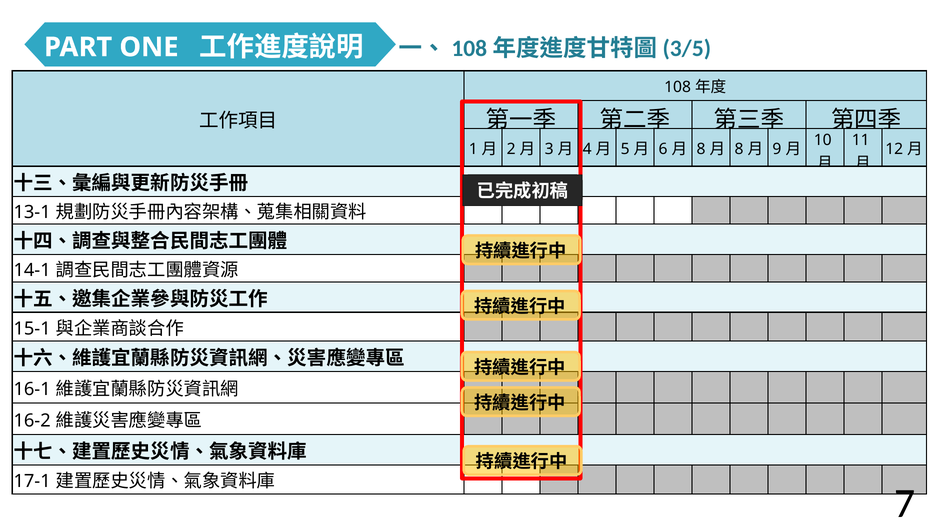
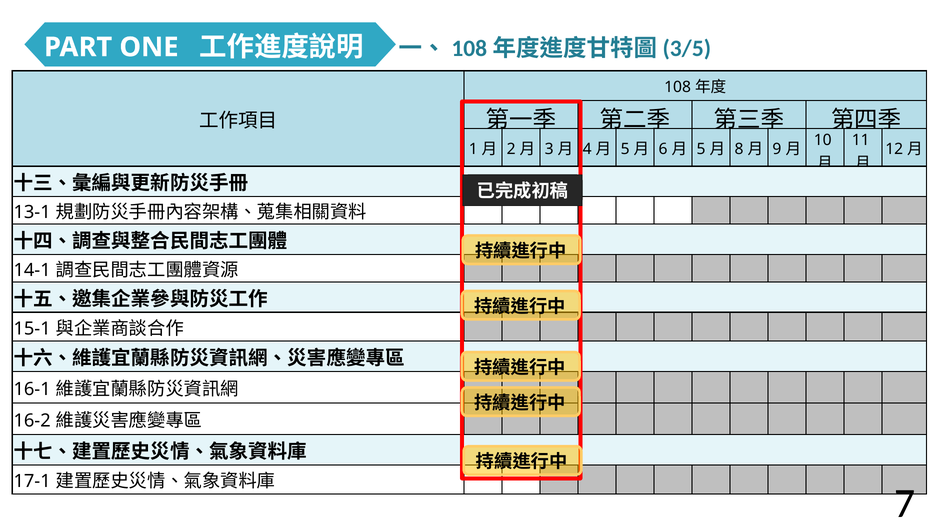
8 at (701, 149): 8 -> 5
